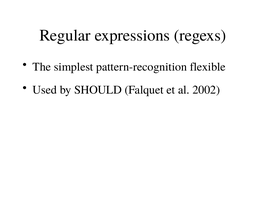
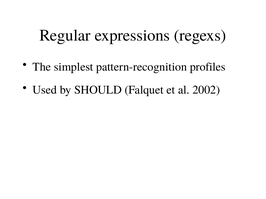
flexible: flexible -> profiles
